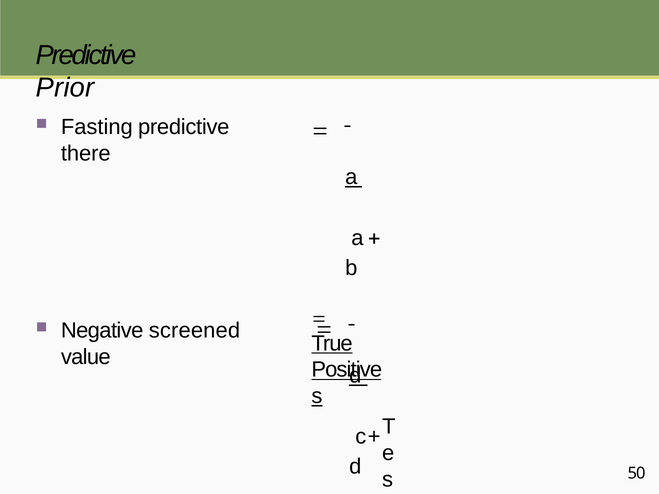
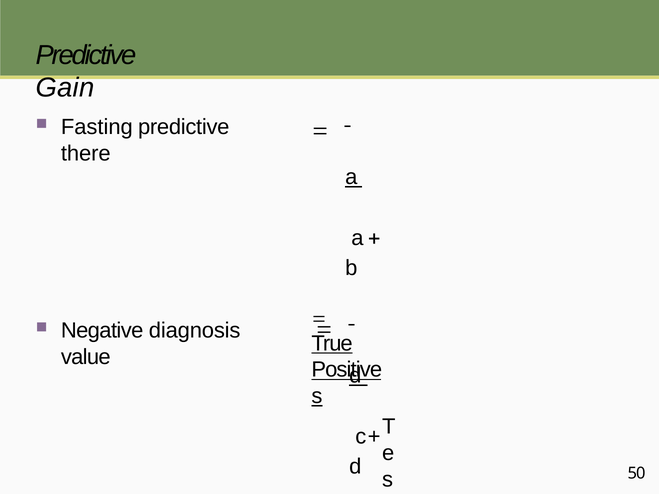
Prior: Prior -> Gain
screened: screened -> diagnosis
